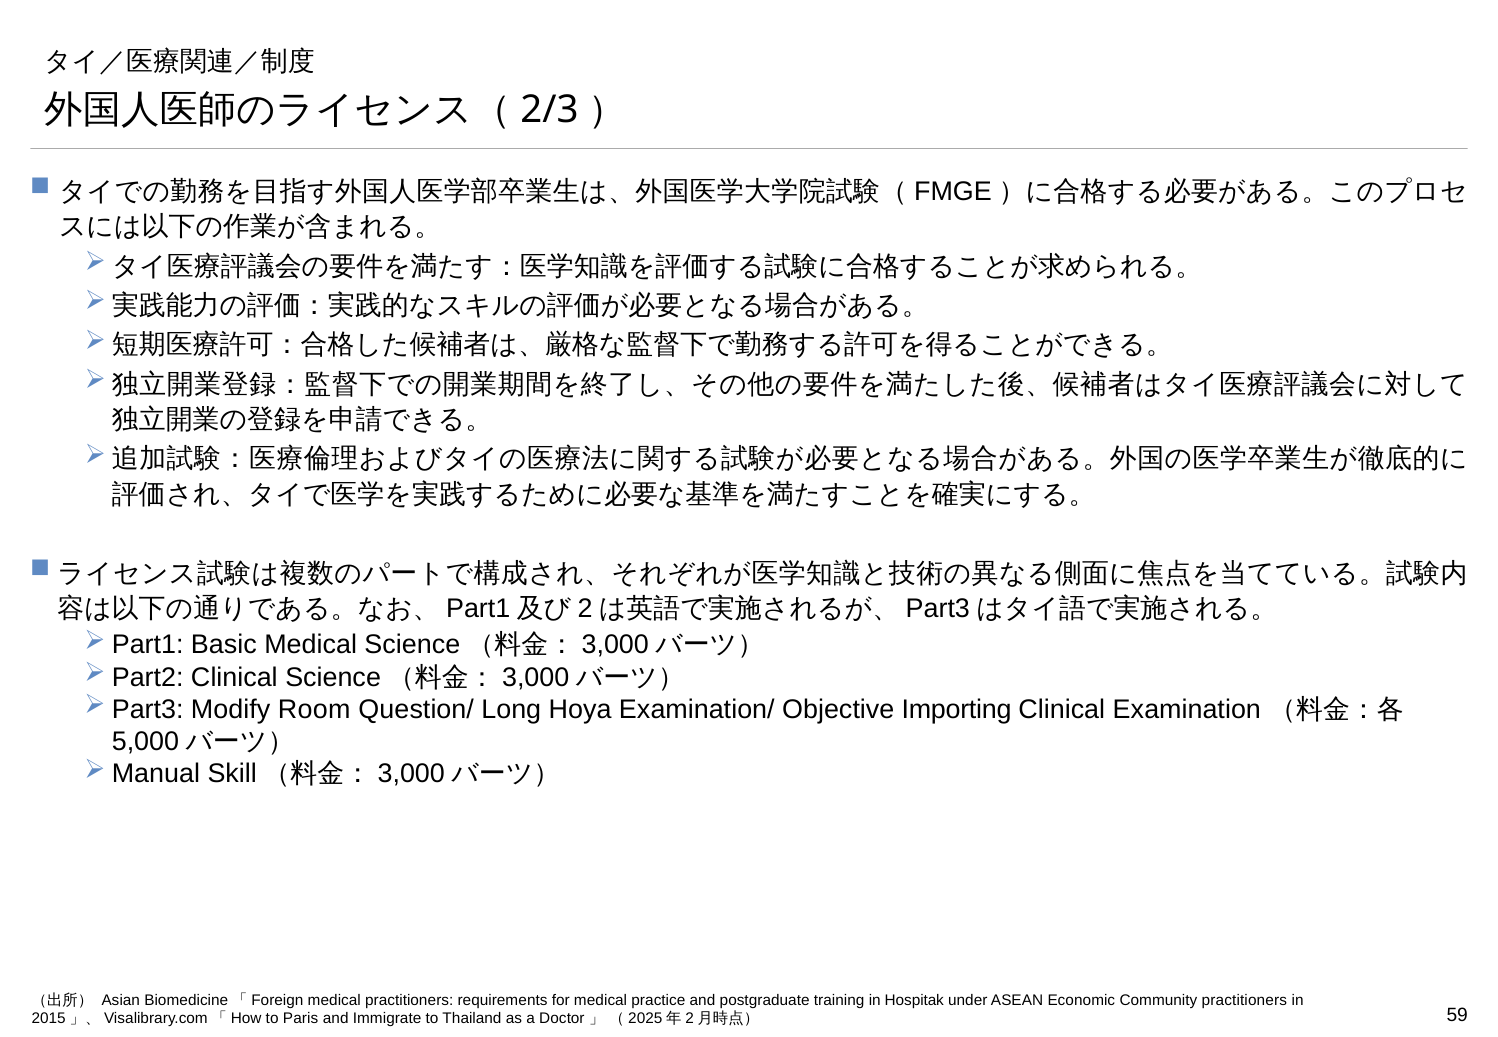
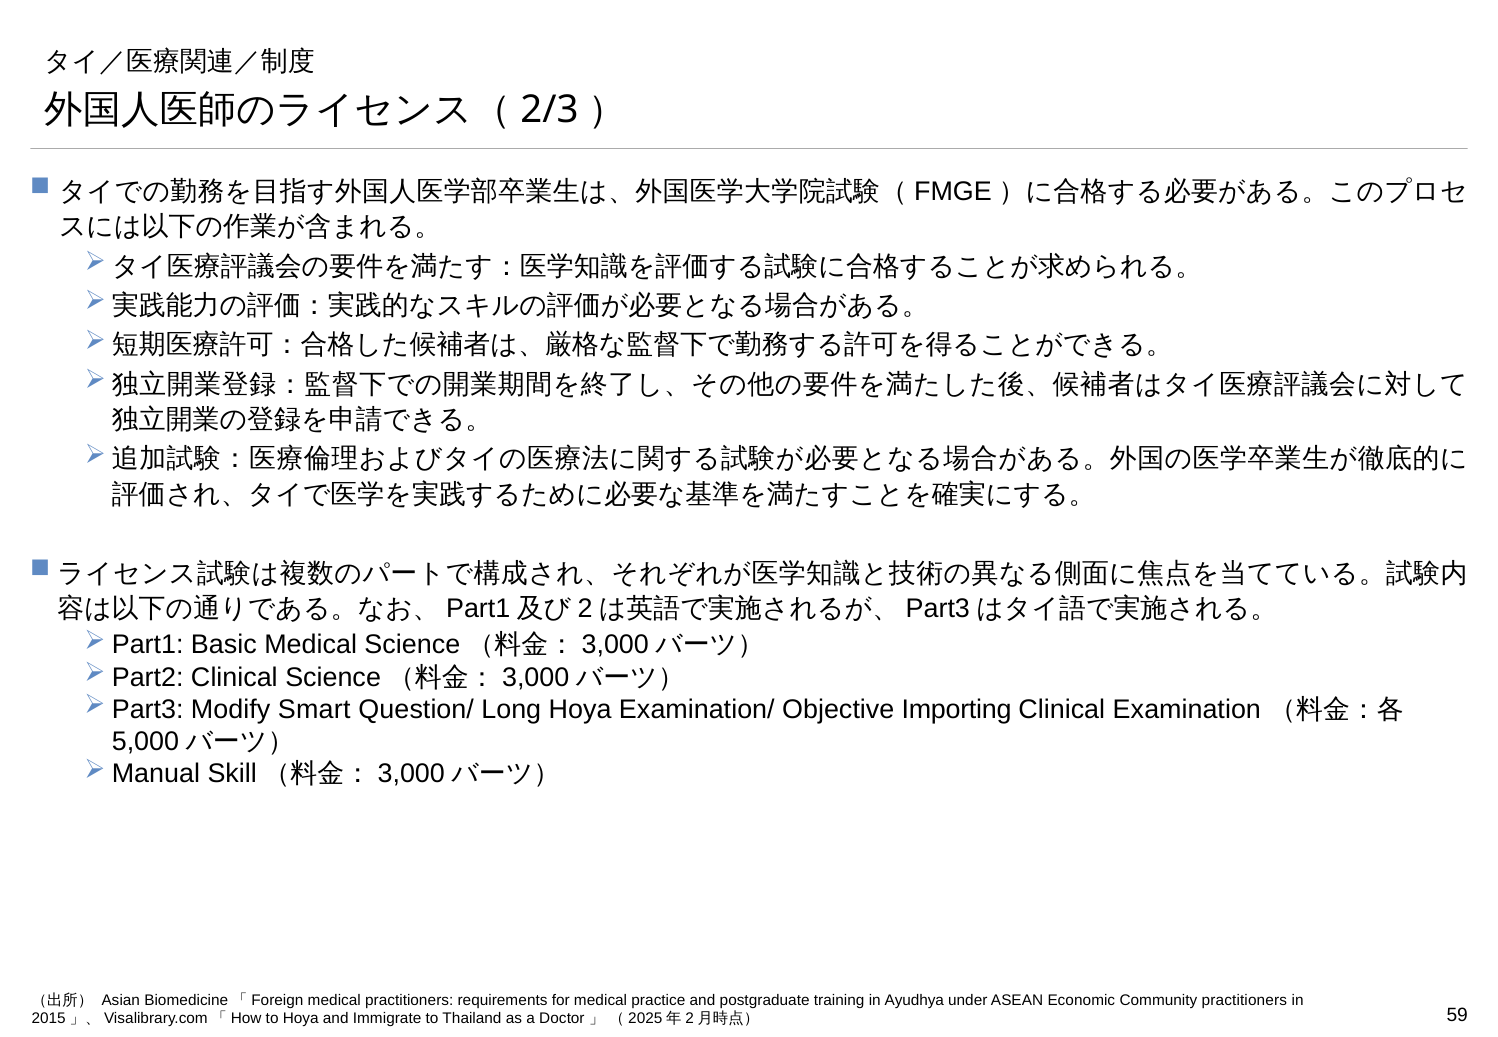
Room: Room -> Smart
Hospitak: Hospitak -> Ayudhya
to Paris: Paris -> Hoya
